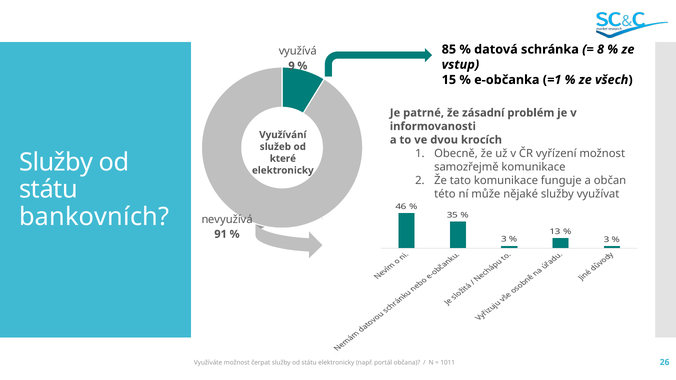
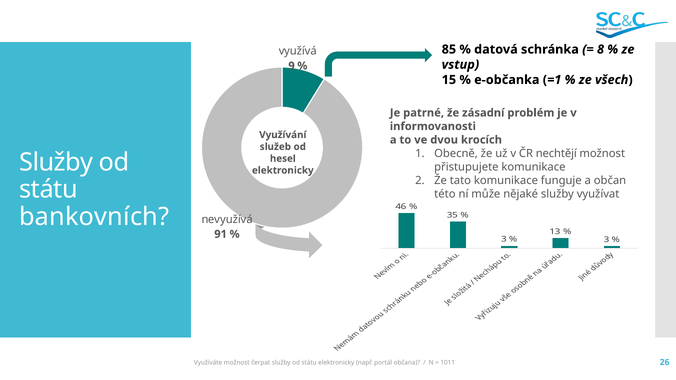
vyřízení: vyřízení -> nechtějí
které: které -> hesel
samozřejmě: samozřejmě -> přistupujete
